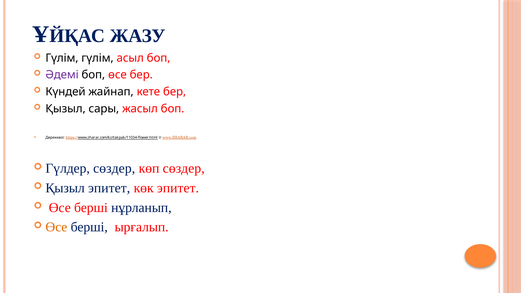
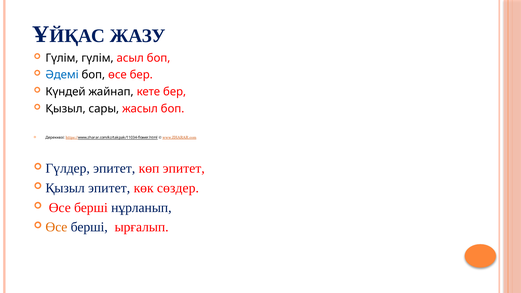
Әдемі colour: purple -> blue
Гүлдер сөздер: сөздер -> эпитет
көп сөздер: сөздер -> эпитет
көк эпитет: эпитет -> сөздер
